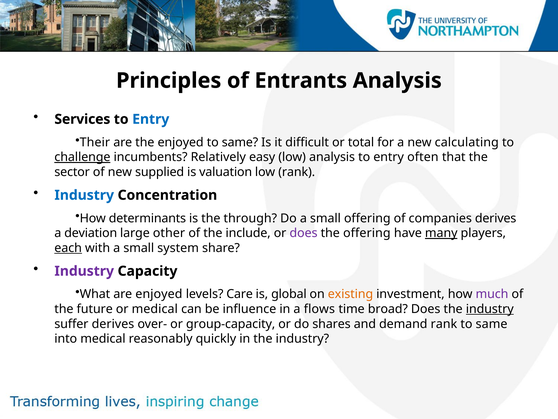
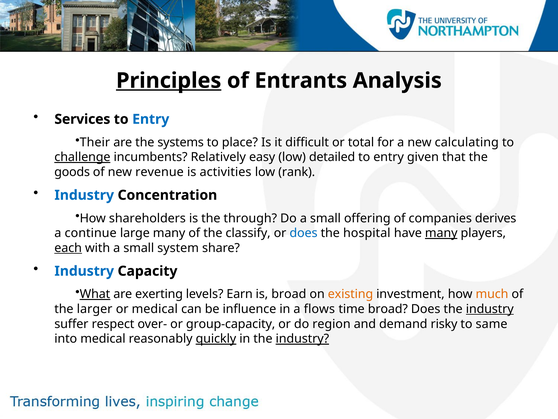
Principles underline: none -> present
the enjoyed: enjoyed -> systems
same at (240, 142): same -> place
low analysis: analysis -> detailed
often: often -> given
sector: sector -> goods
supplied: supplied -> revenue
valuation: valuation -> activities
determinants: determinants -> shareholders
deviation: deviation -> continue
large other: other -> many
include: include -> classify
does at (304, 233) colour: purple -> blue
the offering: offering -> hospital
Industry at (84, 271) colour: purple -> blue
What underline: none -> present
are enjoyed: enjoyed -> exerting
Care: Care -> Earn
is global: global -> broad
much colour: purple -> orange
future: future -> larger
suffer derives: derives -> respect
shares: shares -> region
demand rank: rank -> risky
quickly underline: none -> present
industry at (302, 338) underline: none -> present
